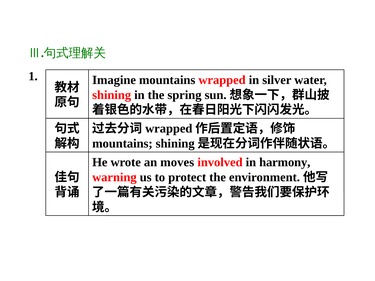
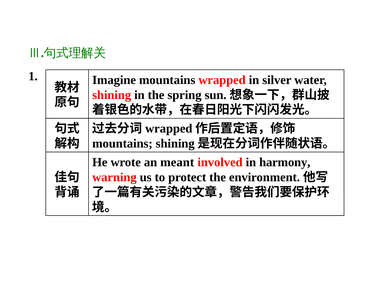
moves: moves -> meant
